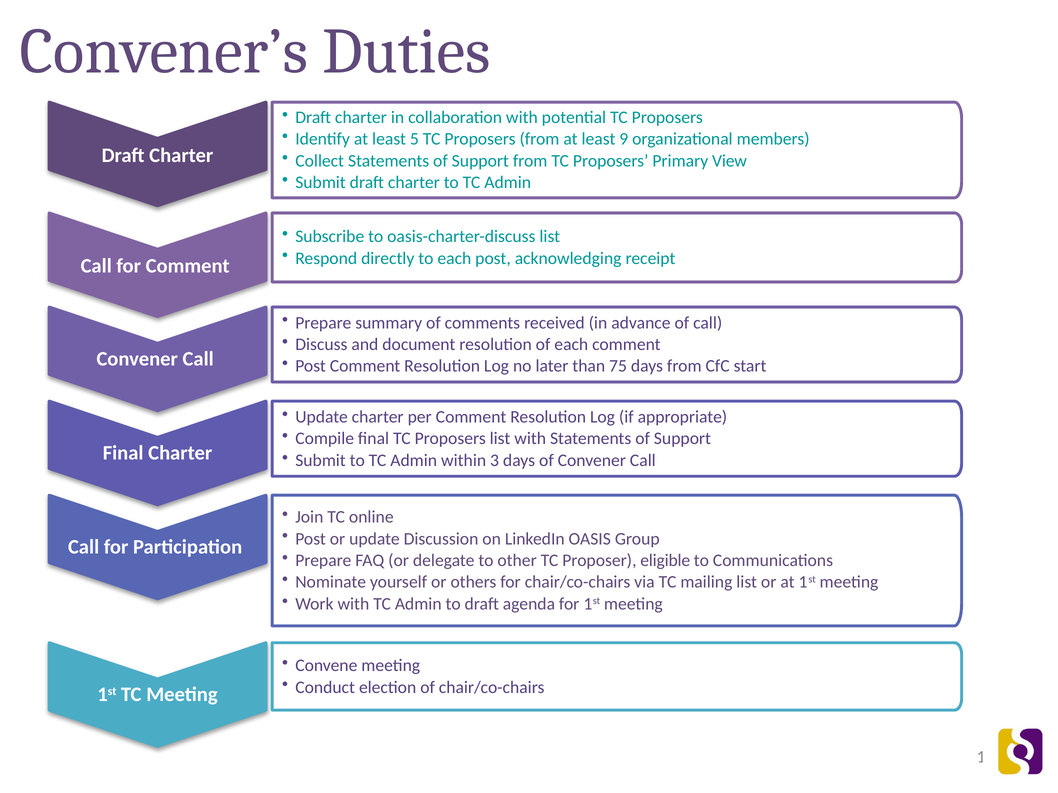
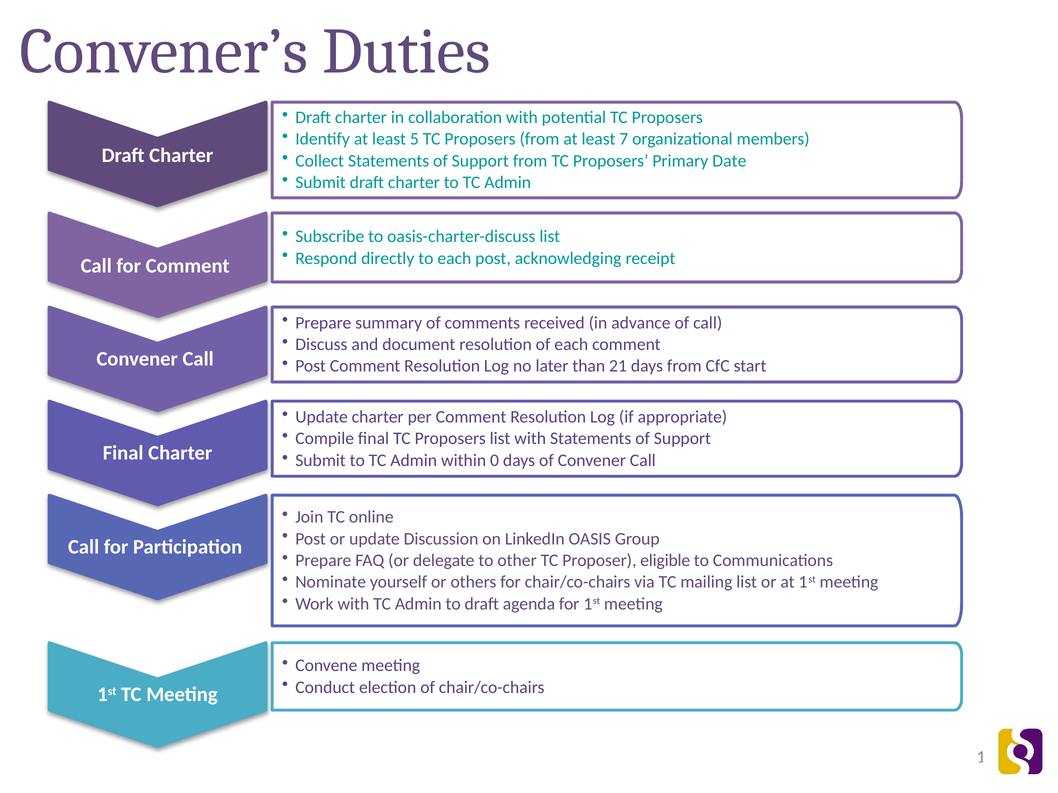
9: 9 -> 7
View: View -> Date
75: 75 -> 21
3: 3 -> 0
